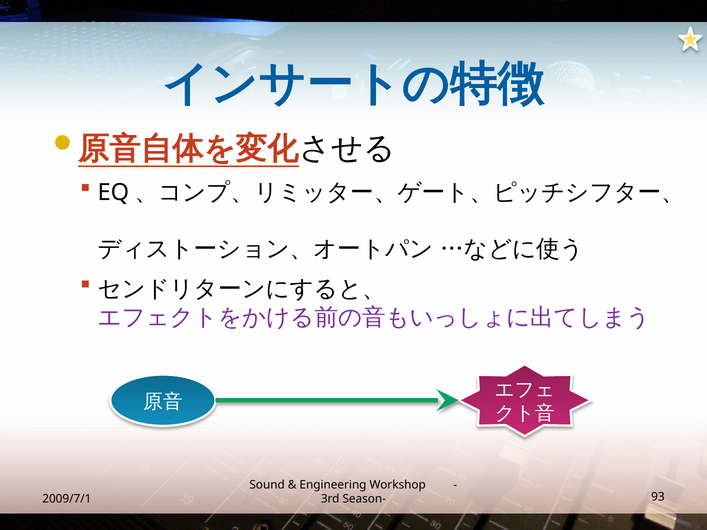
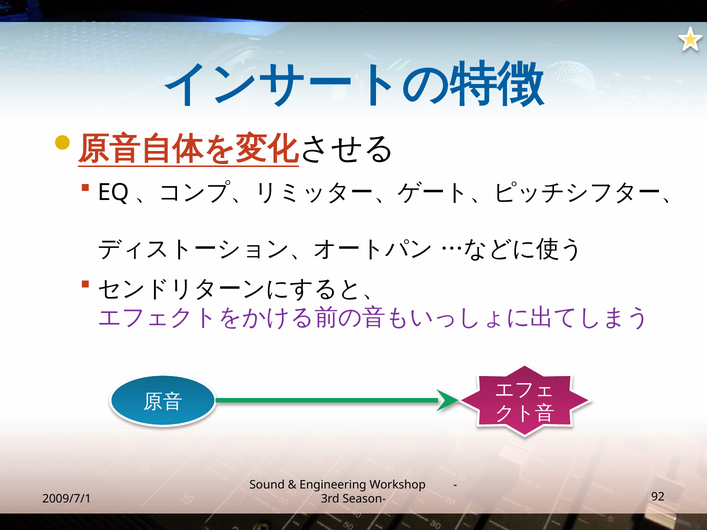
93: 93 -> 92
